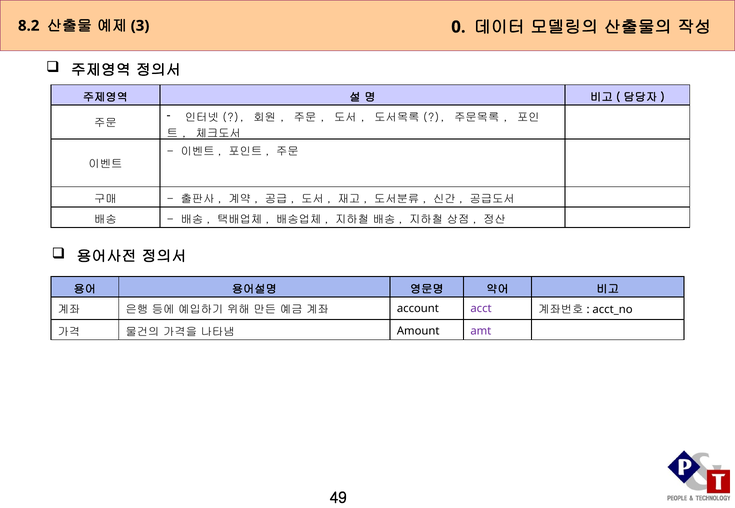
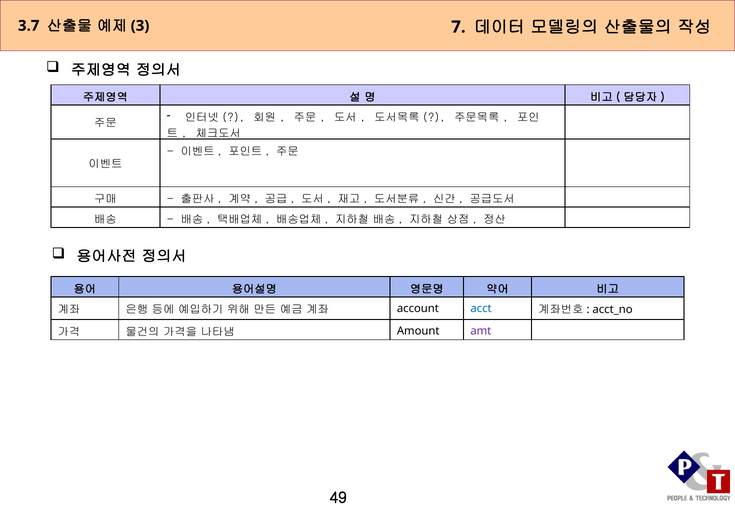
8.2: 8.2 -> 3.7
0: 0 -> 7
acct colour: purple -> blue
